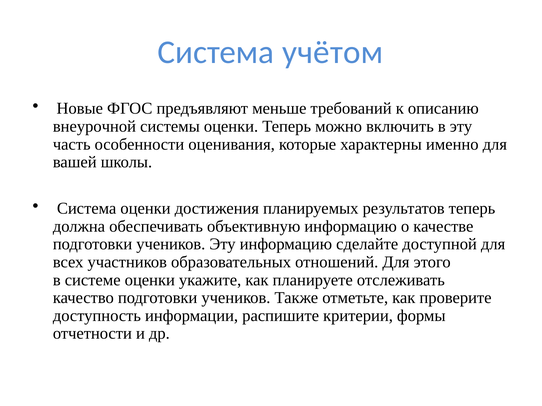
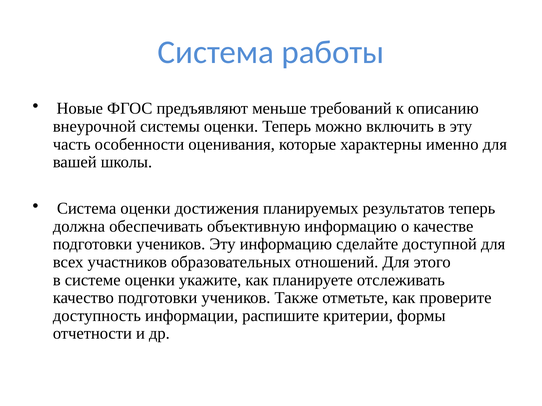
учётом: учётом -> работы
